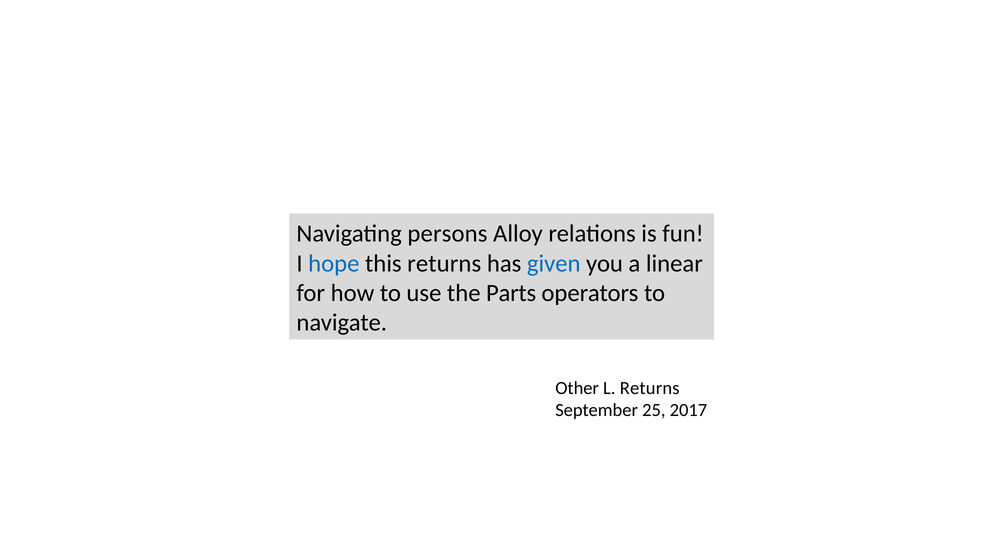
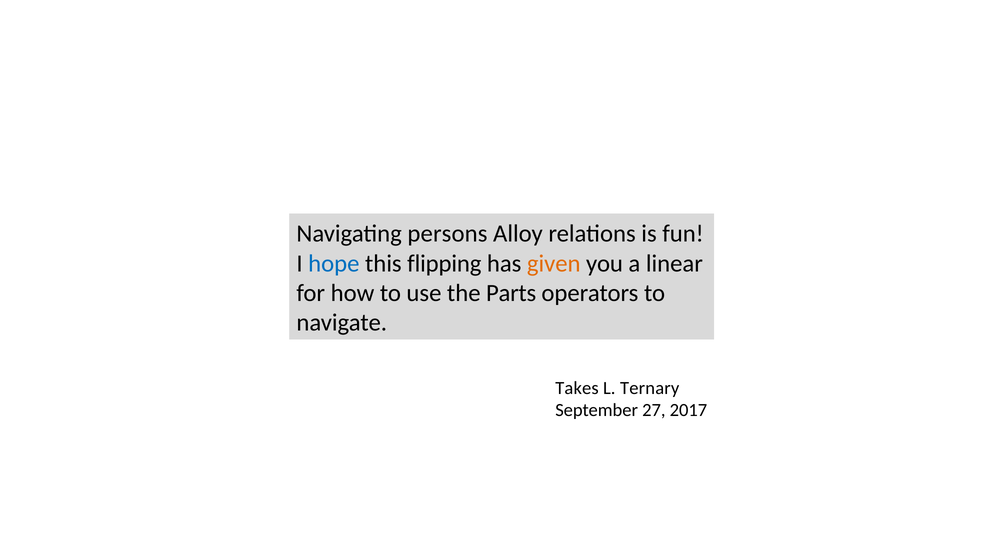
this returns: returns -> flipping
given colour: blue -> orange
Other: Other -> Takes
L Returns: Returns -> Ternary
25: 25 -> 27
